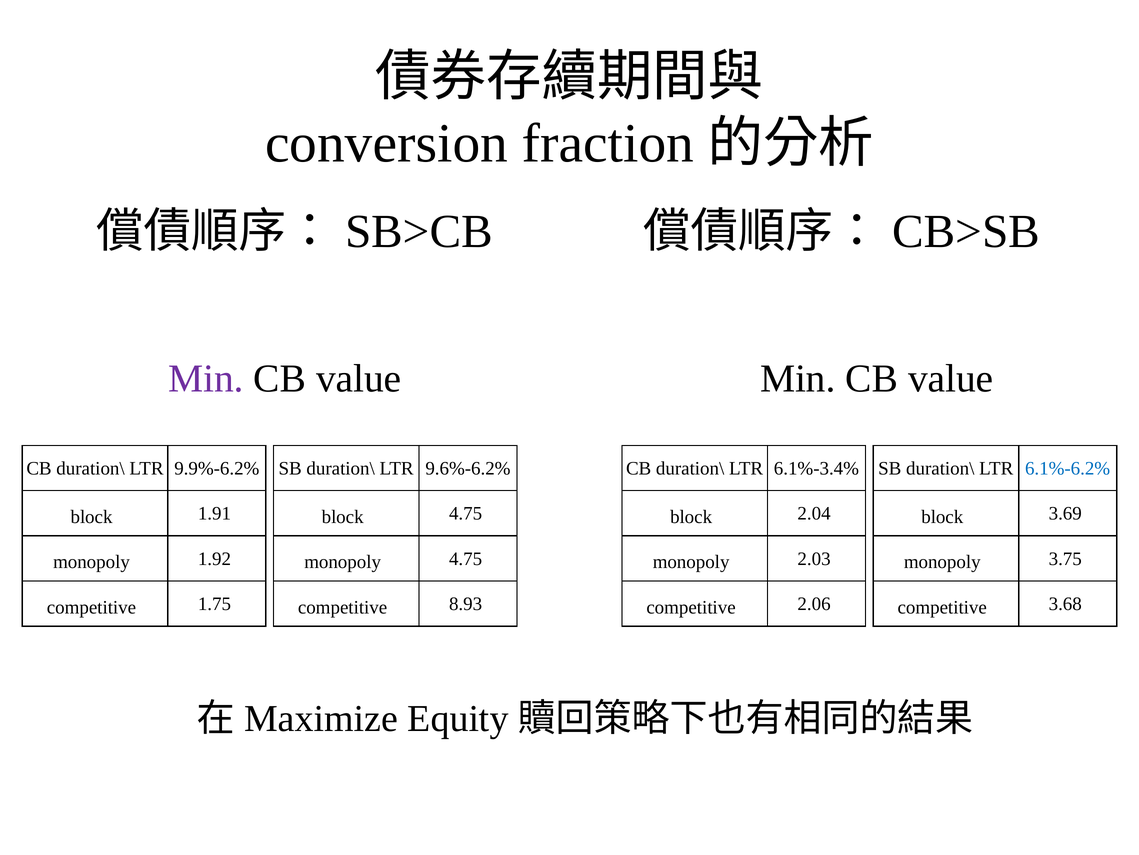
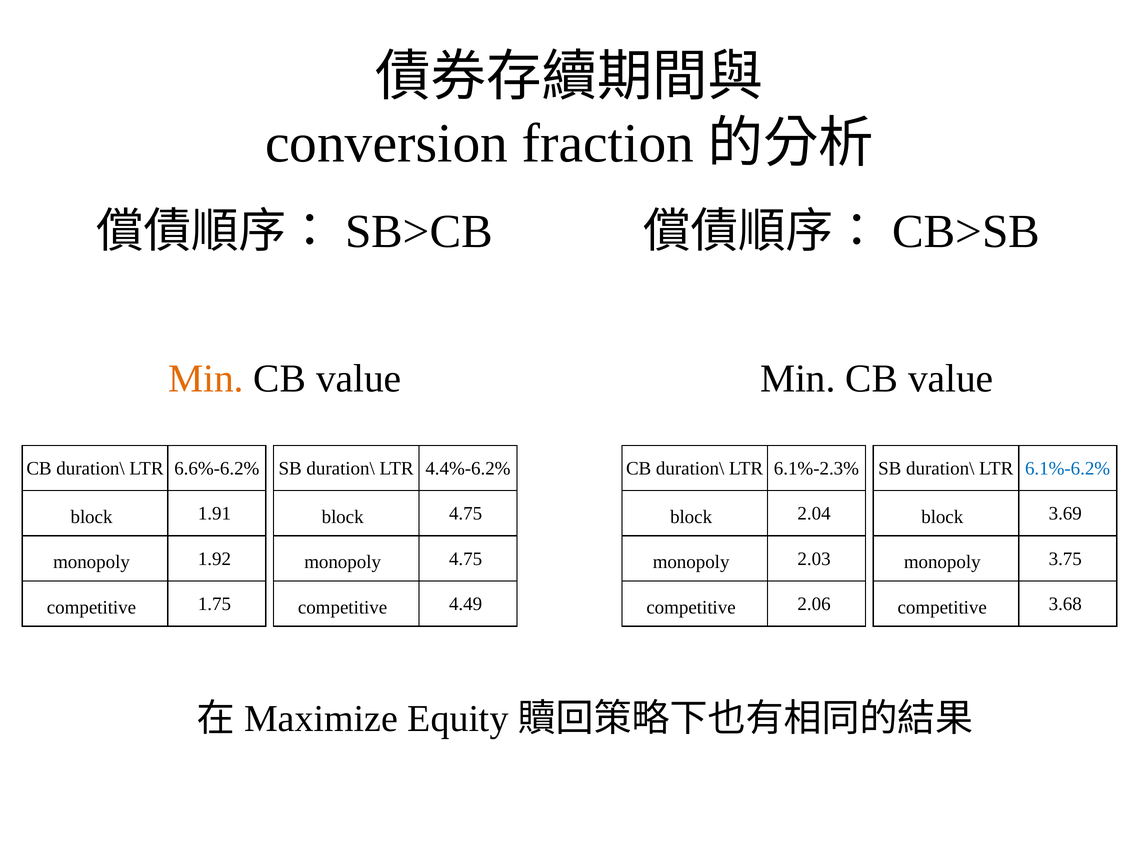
Min at (206, 378) colour: purple -> orange
9.9%-6.2%: 9.9%-6.2% -> 6.6%-6.2%
9.6%-6.2%: 9.6%-6.2% -> 4.4%-6.2%
6.1%-3.4%: 6.1%-3.4% -> 6.1%-2.3%
8.93: 8.93 -> 4.49
